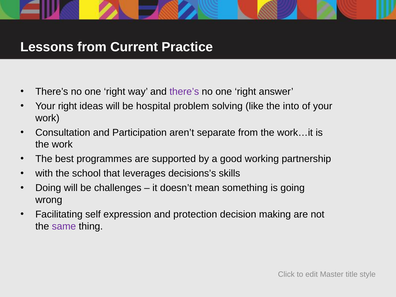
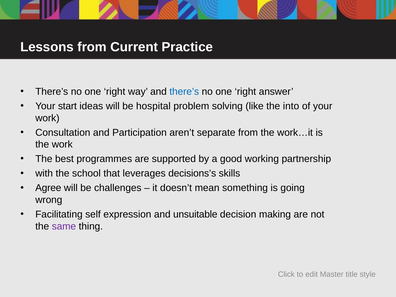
there’s at (184, 92) colour: purple -> blue
Your right: right -> start
Doing: Doing -> Agree
protection: protection -> unsuitable
